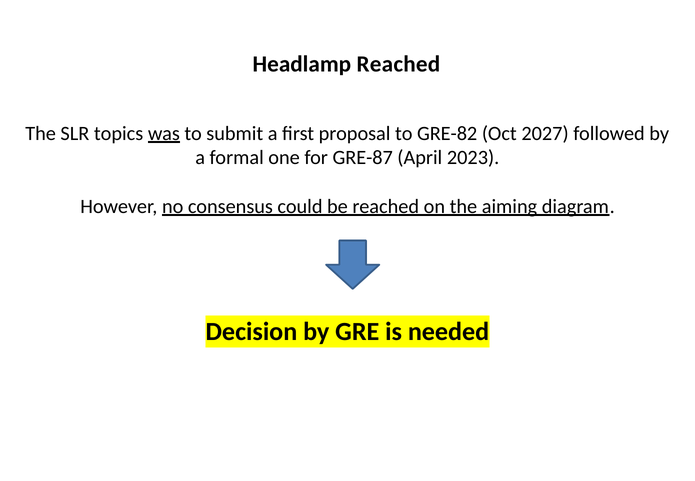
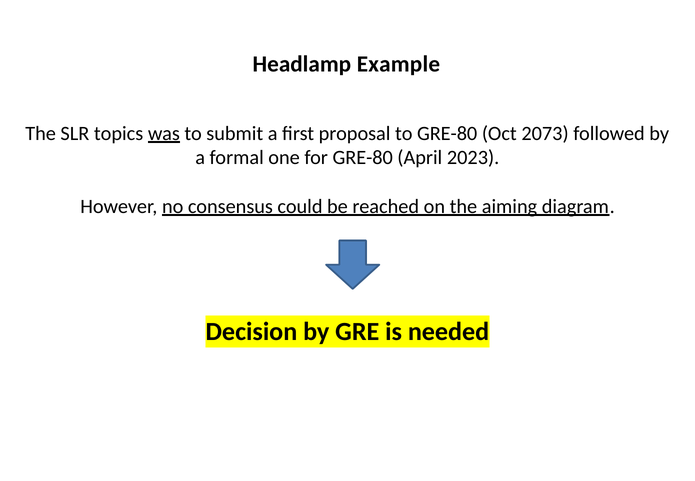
Headlamp Reached: Reached -> Example
to GRE-82: GRE-82 -> GRE-80
2027: 2027 -> 2073
for GRE-87: GRE-87 -> GRE-80
